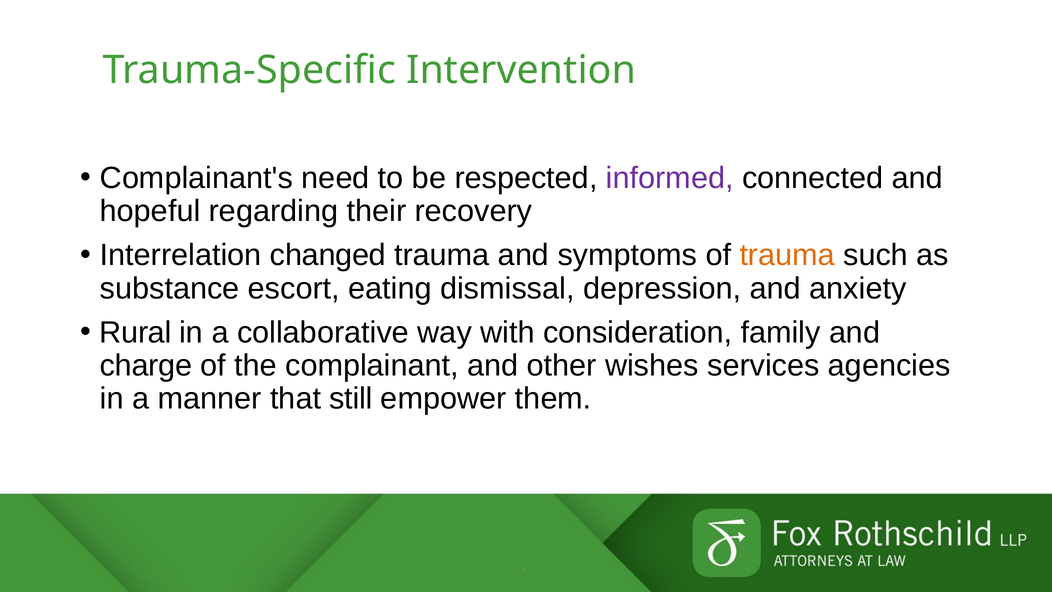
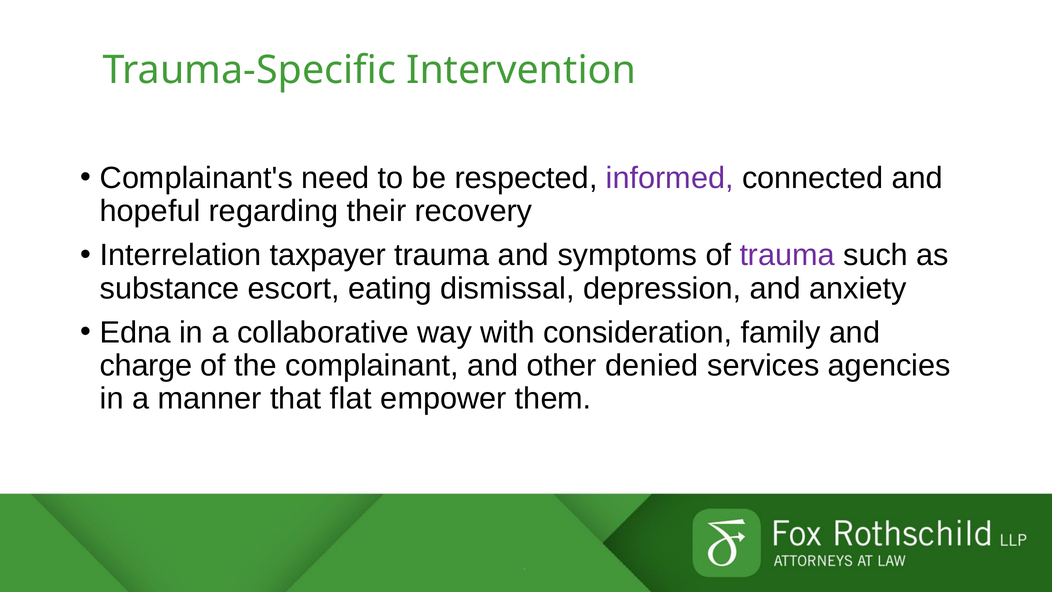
changed: changed -> taxpayer
trauma at (787, 255) colour: orange -> purple
Rural: Rural -> Edna
wishes: wishes -> denied
still: still -> flat
